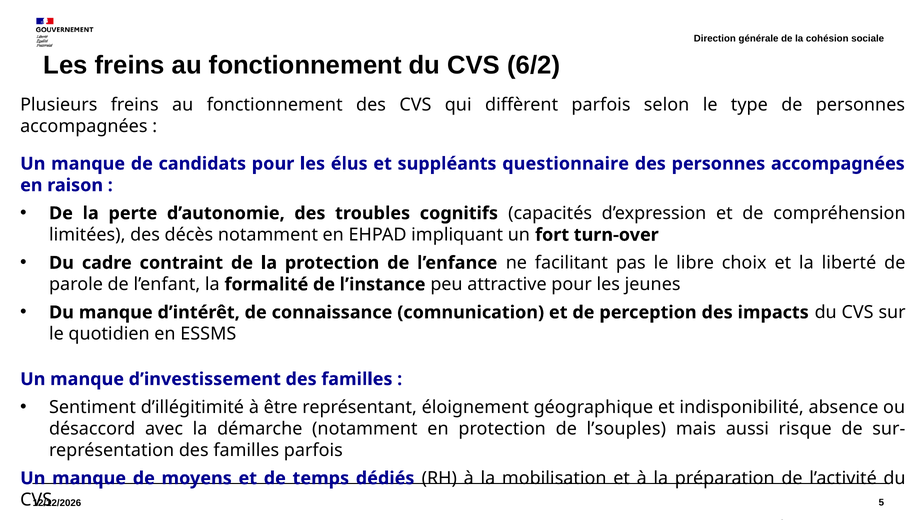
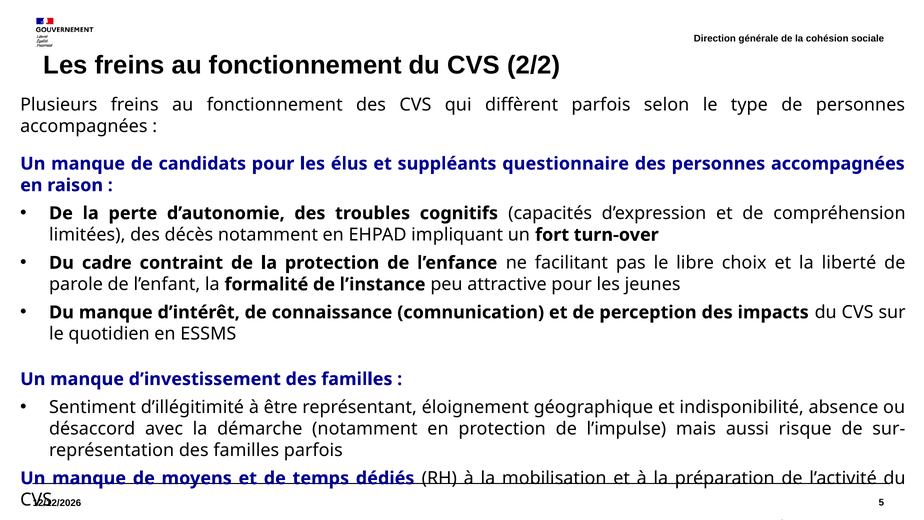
6/2: 6/2 -> 2/2
l’souples: l’souples -> l’impulse
